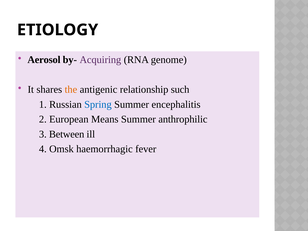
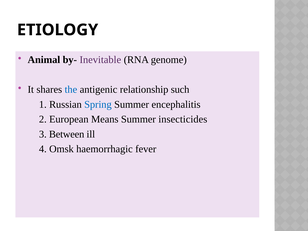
Aerosol: Aerosol -> Animal
Acquiring: Acquiring -> Inevitable
the colour: orange -> blue
anthrophilic: anthrophilic -> insecticides
